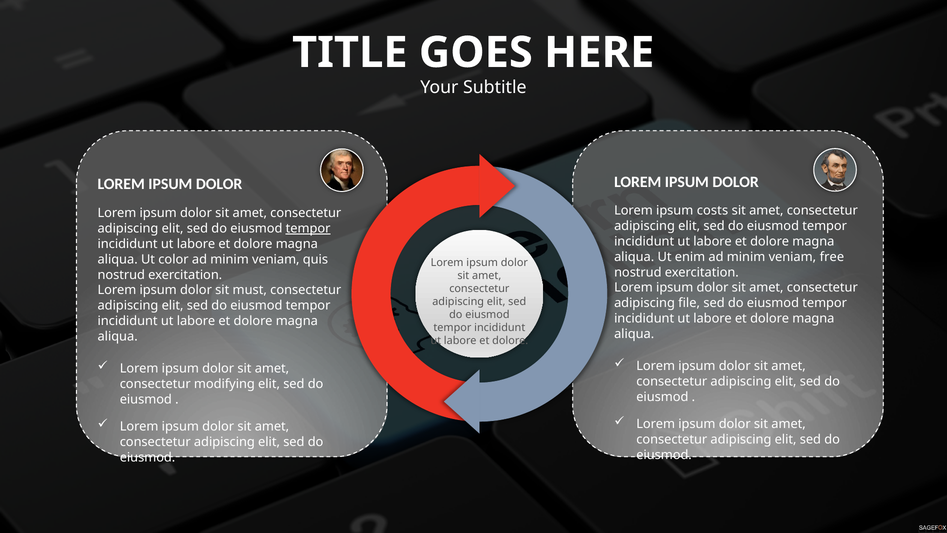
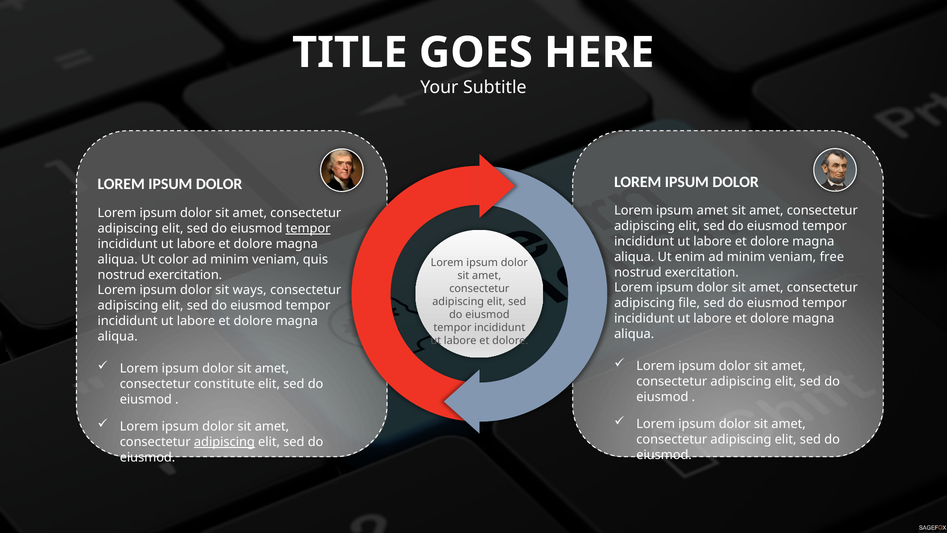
ipsum costs: costs -> amet
must: must -> ways
modifying: modifying -> constitute
adipiscing at (224, 442) underline: none -> present
